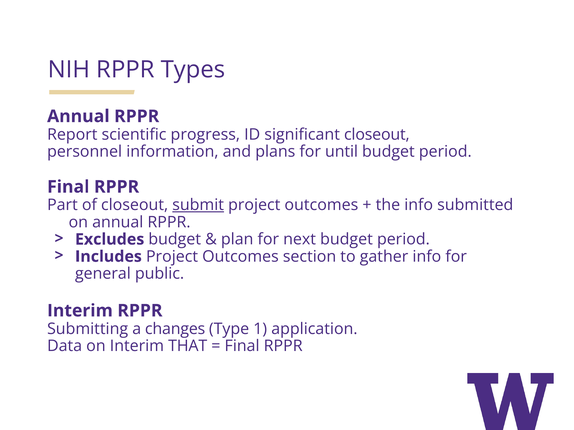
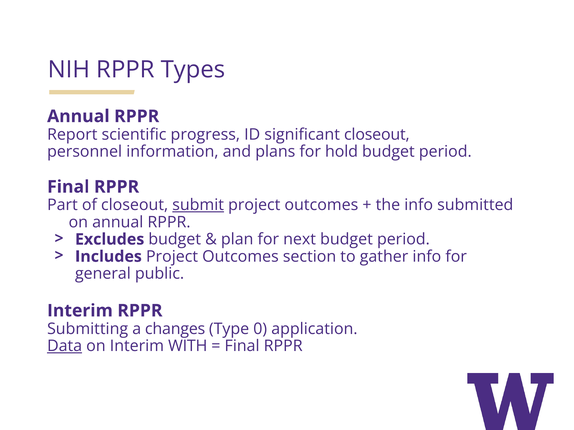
until: until -> hold
1: 1 -> 0
Data underline: none -> present
THAT: THAT -> WITH
